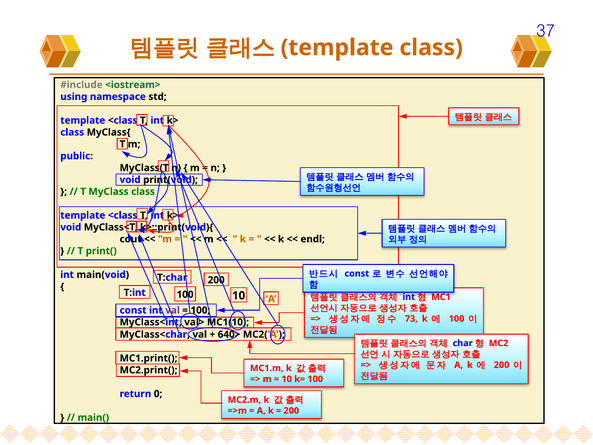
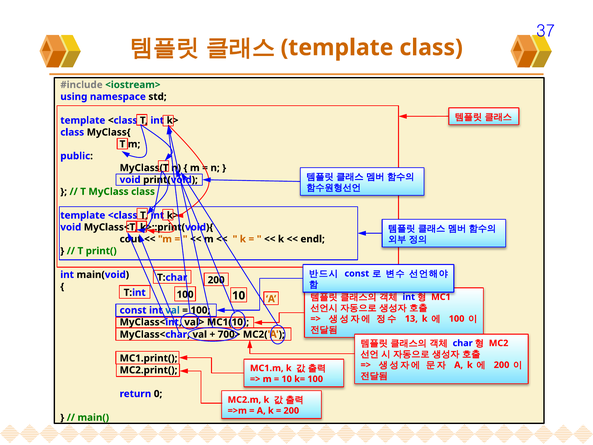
val at (173, 310) colour: purple -> blue
73: 73 -> 13
640>: 640> -> 700>
